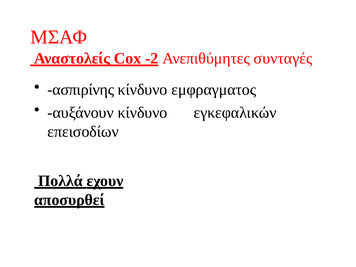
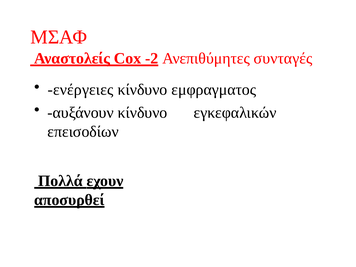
ασπιρίνης: ασπιρίνης -> ενέργειες
